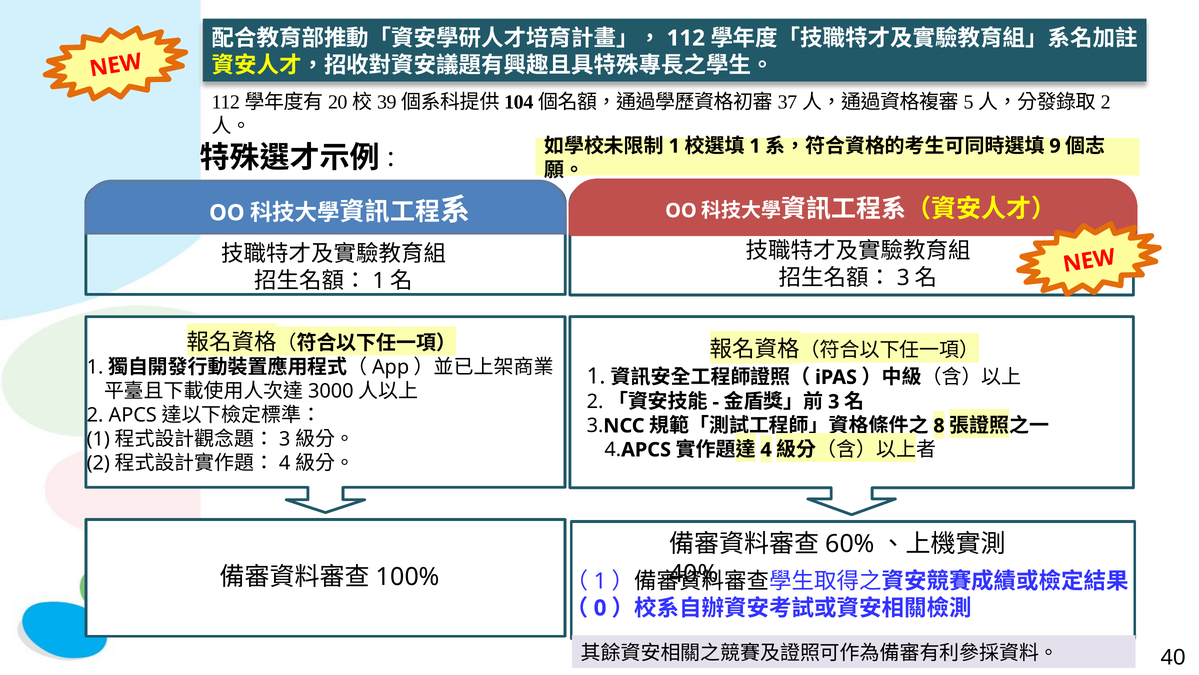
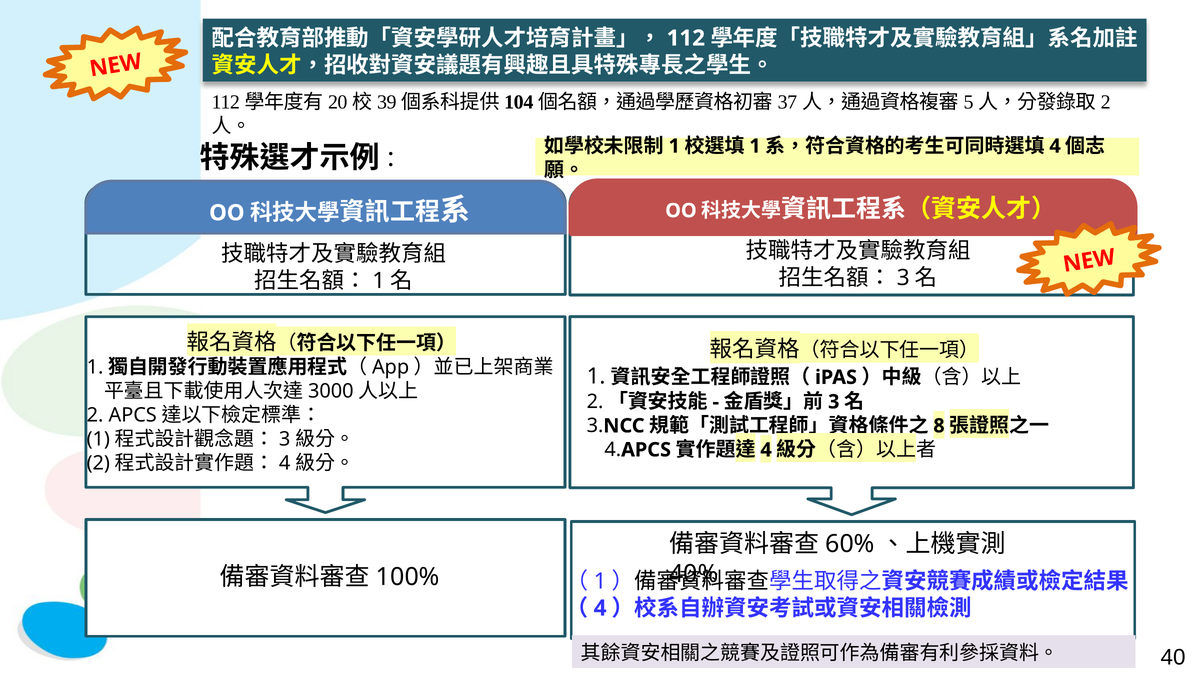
9 at (1055, 146): 9 -> 4
0 at (600, 608): 0 -> 4
